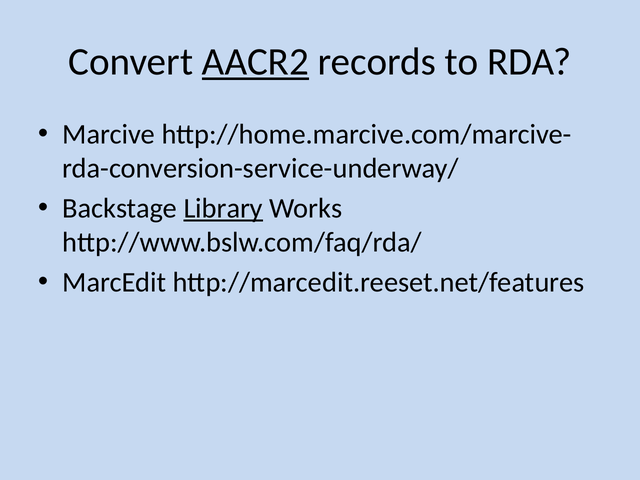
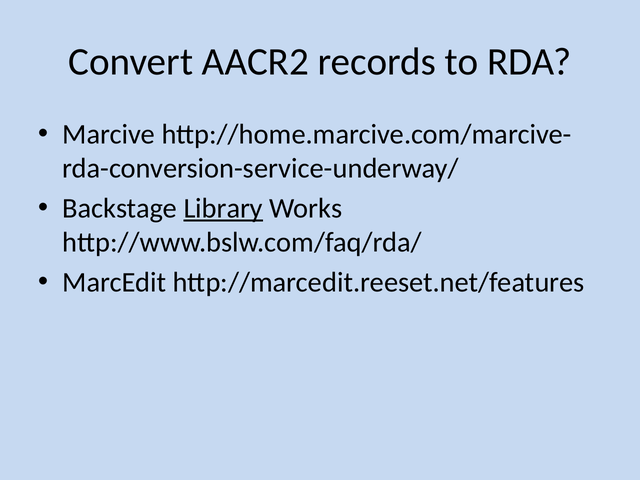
AACR2 underline: present -> none
